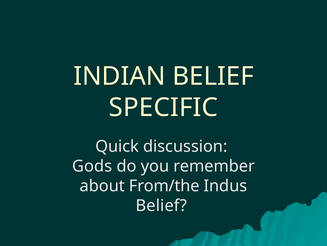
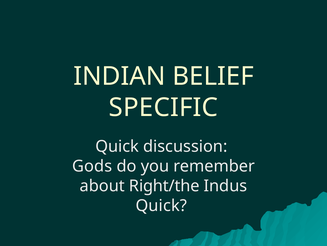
From/the: From/the -> Right/the
Belief at (161, 205): Belief -> Quick
